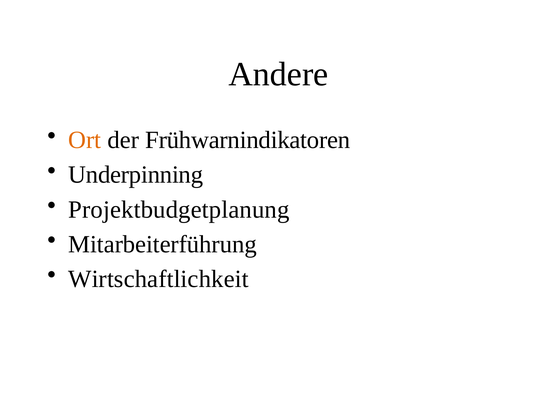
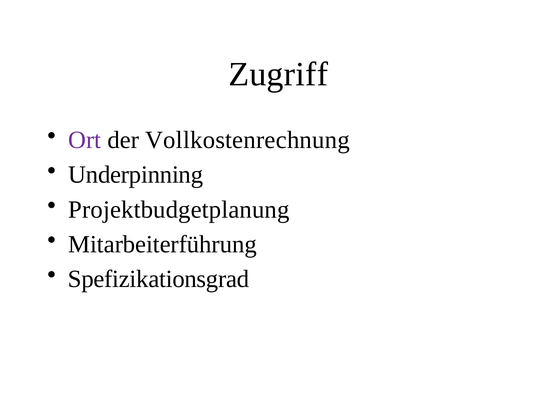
Andere: Andere -> Zugriff
Ort colour: orange -> purple
Frühwarnindikatoren: Frühwarnindikatoren -> Vollkostenrechnung
Wirtschaftlichkeit: Wirtschaftlichkeit -> Spefizikationsgrad
